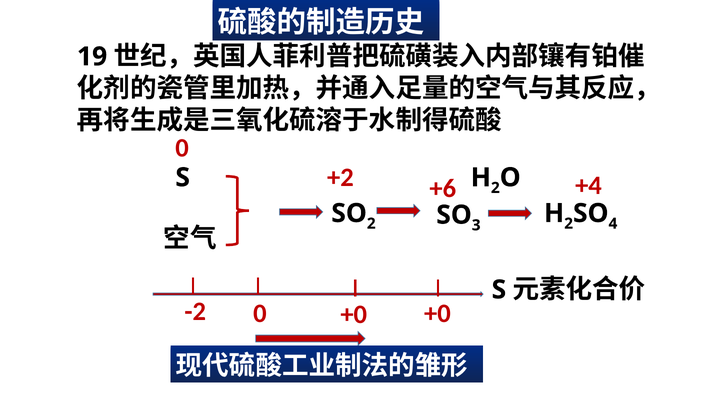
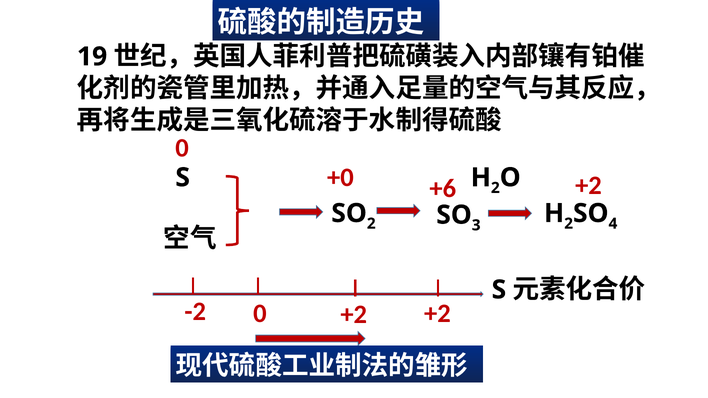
+2: +2 -> +0
+6 +4: +4 -> +2
-2 +0: +0 -> +2
+0 at (354, 315): +0 -> +2
